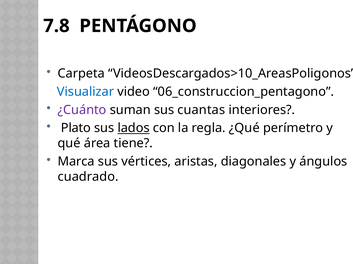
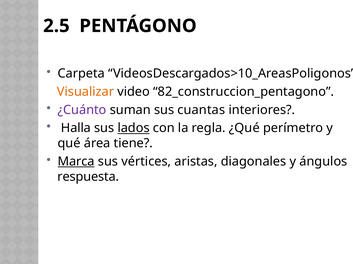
7.8: 7.8 -> 2.5
Visualizar colour: blue -> orange
06_construccion_pentagono: 06_construccion_pentagono -> 82_construccion_pentagono
Plato: Plato -> Halla
Marca underline: none -> present
cuadrado: cuadrado -> respuesta
